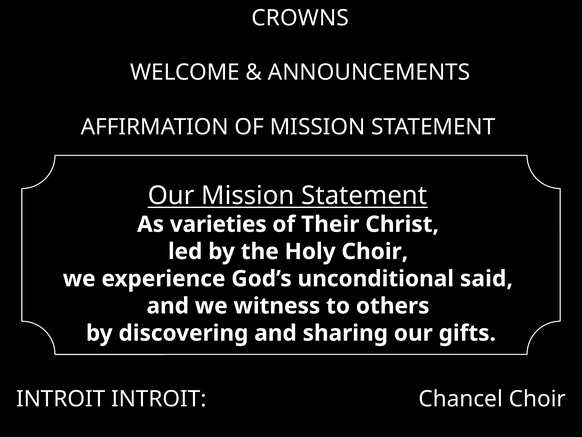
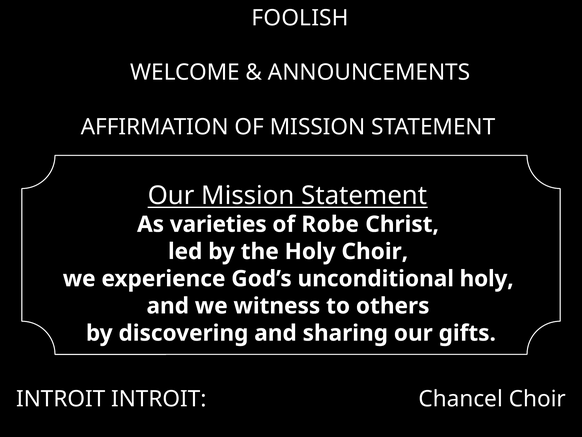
CROWNS: CROWNS -> FOOLISH
Their: Their -> Robe
unconditional said: said -> holy
